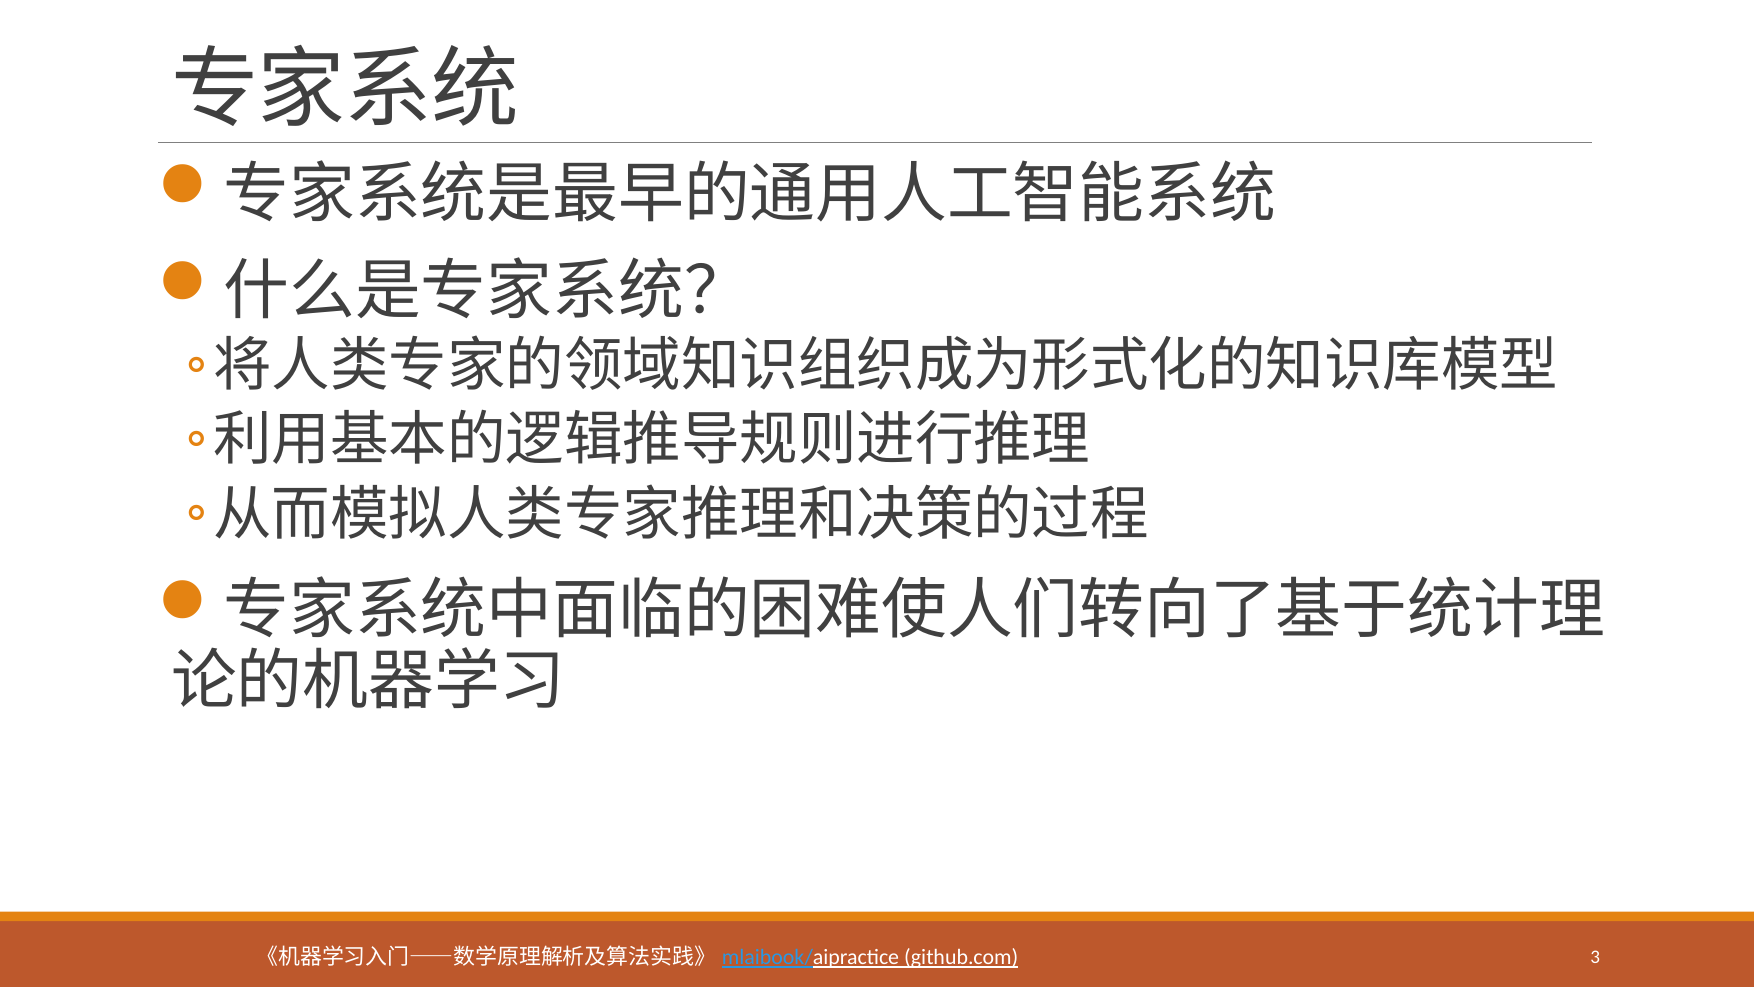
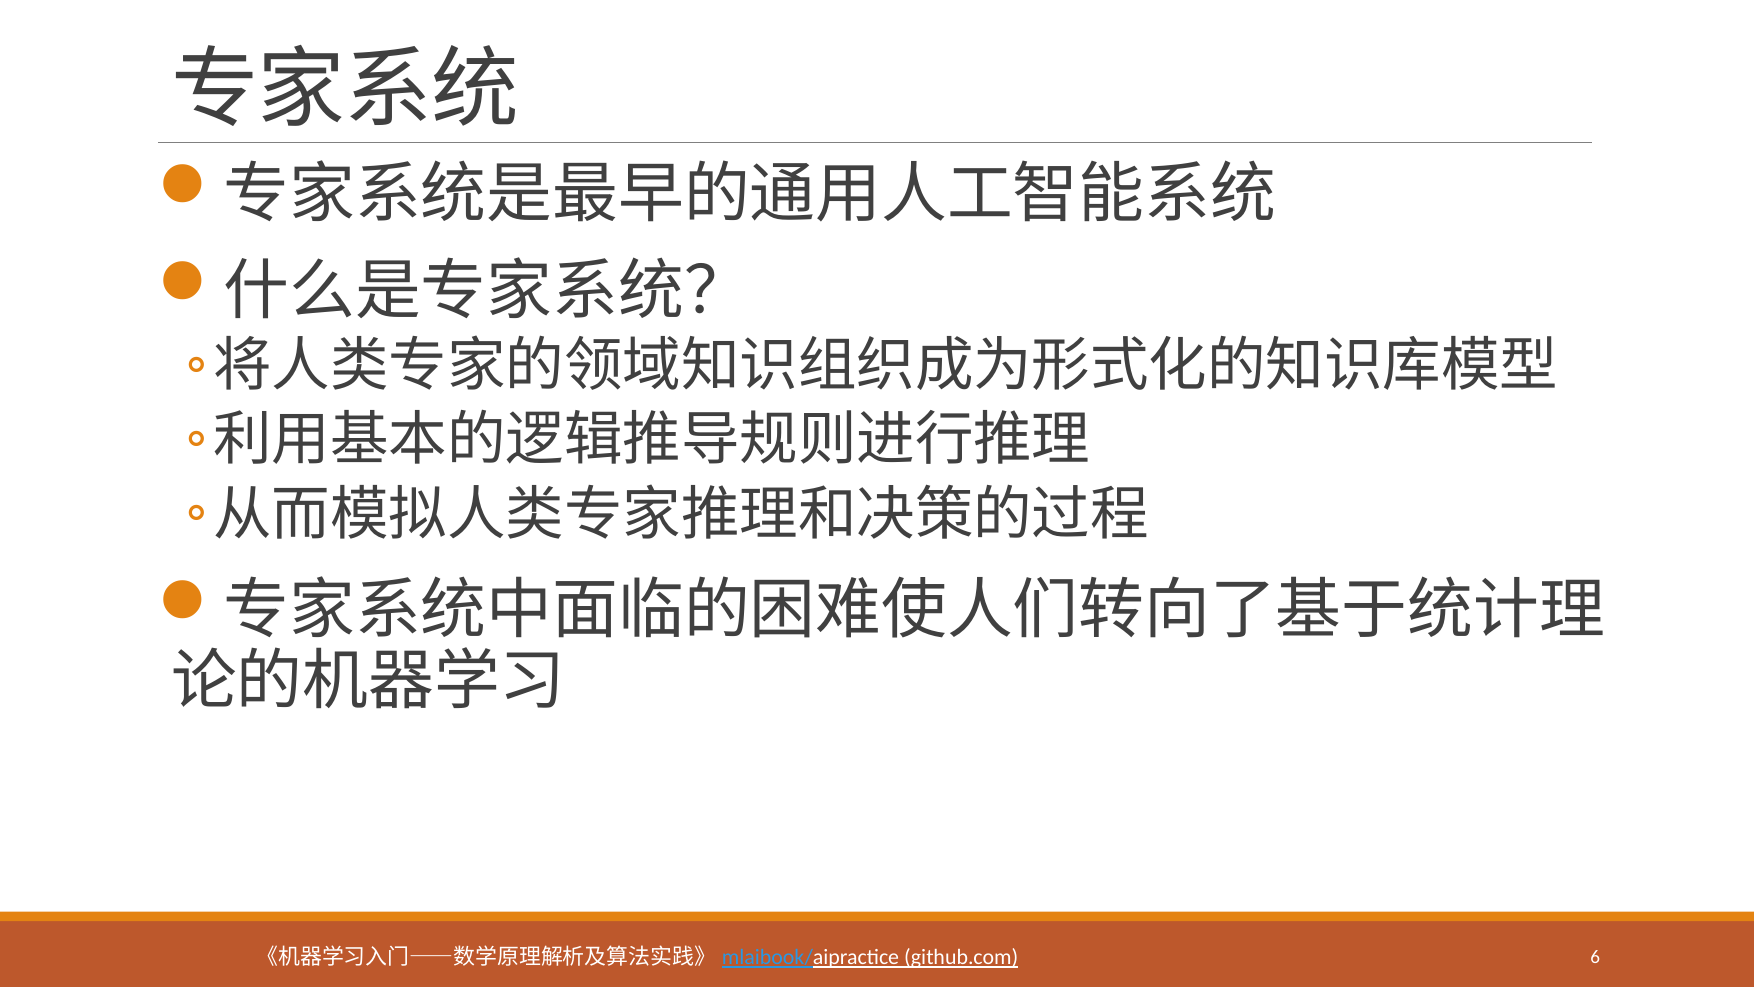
3: 3 -> 6
